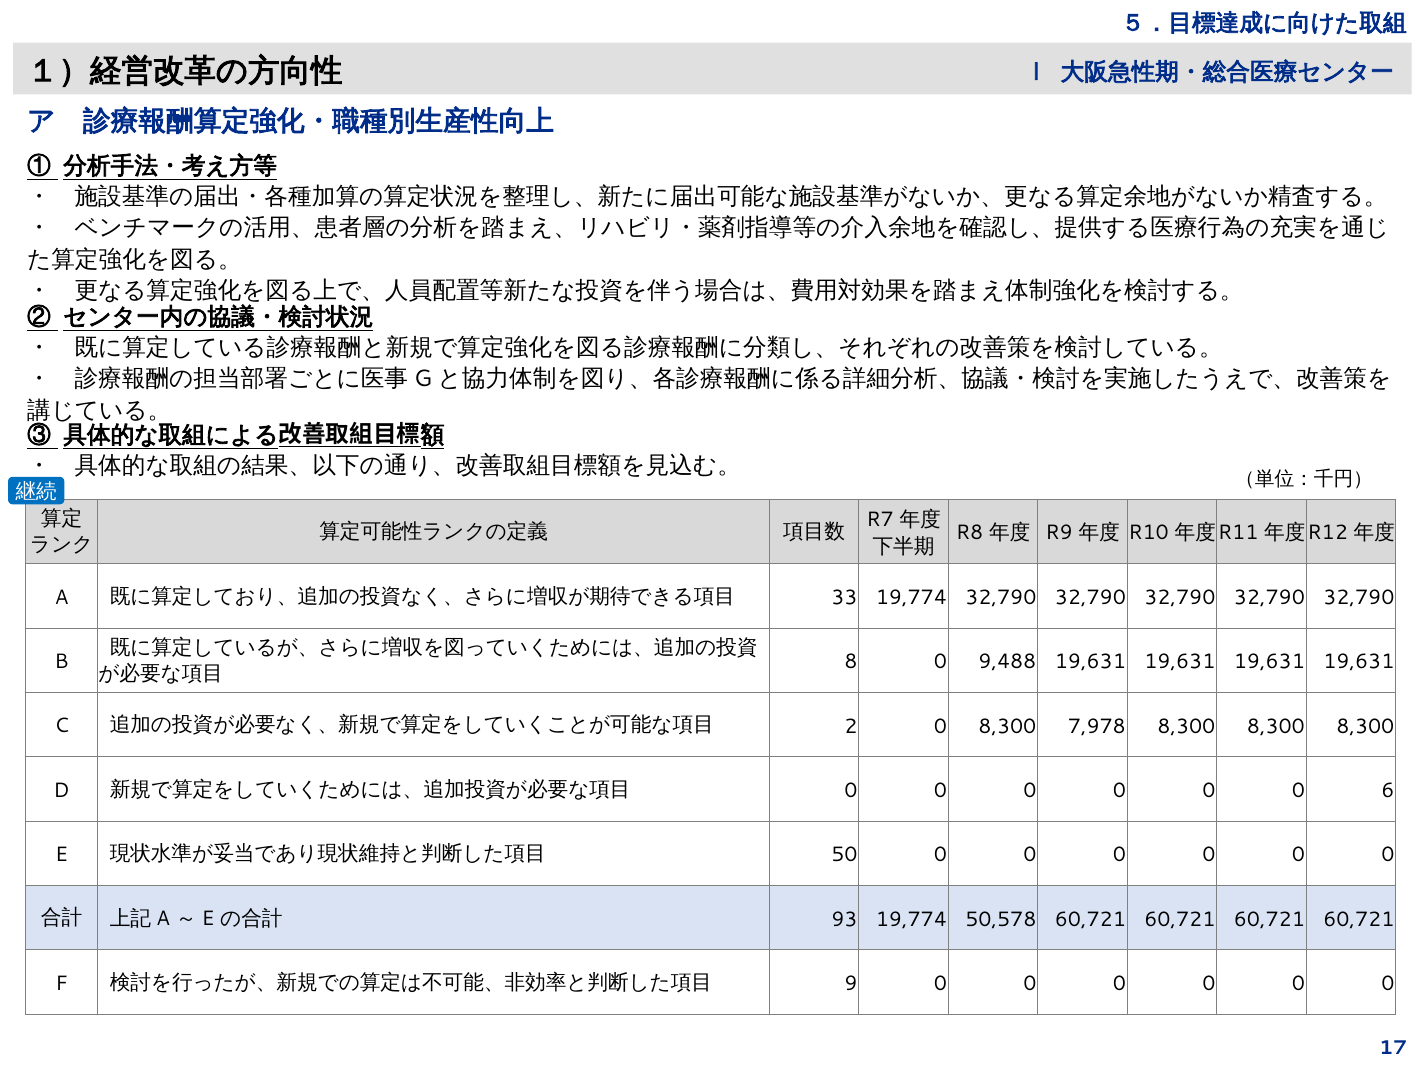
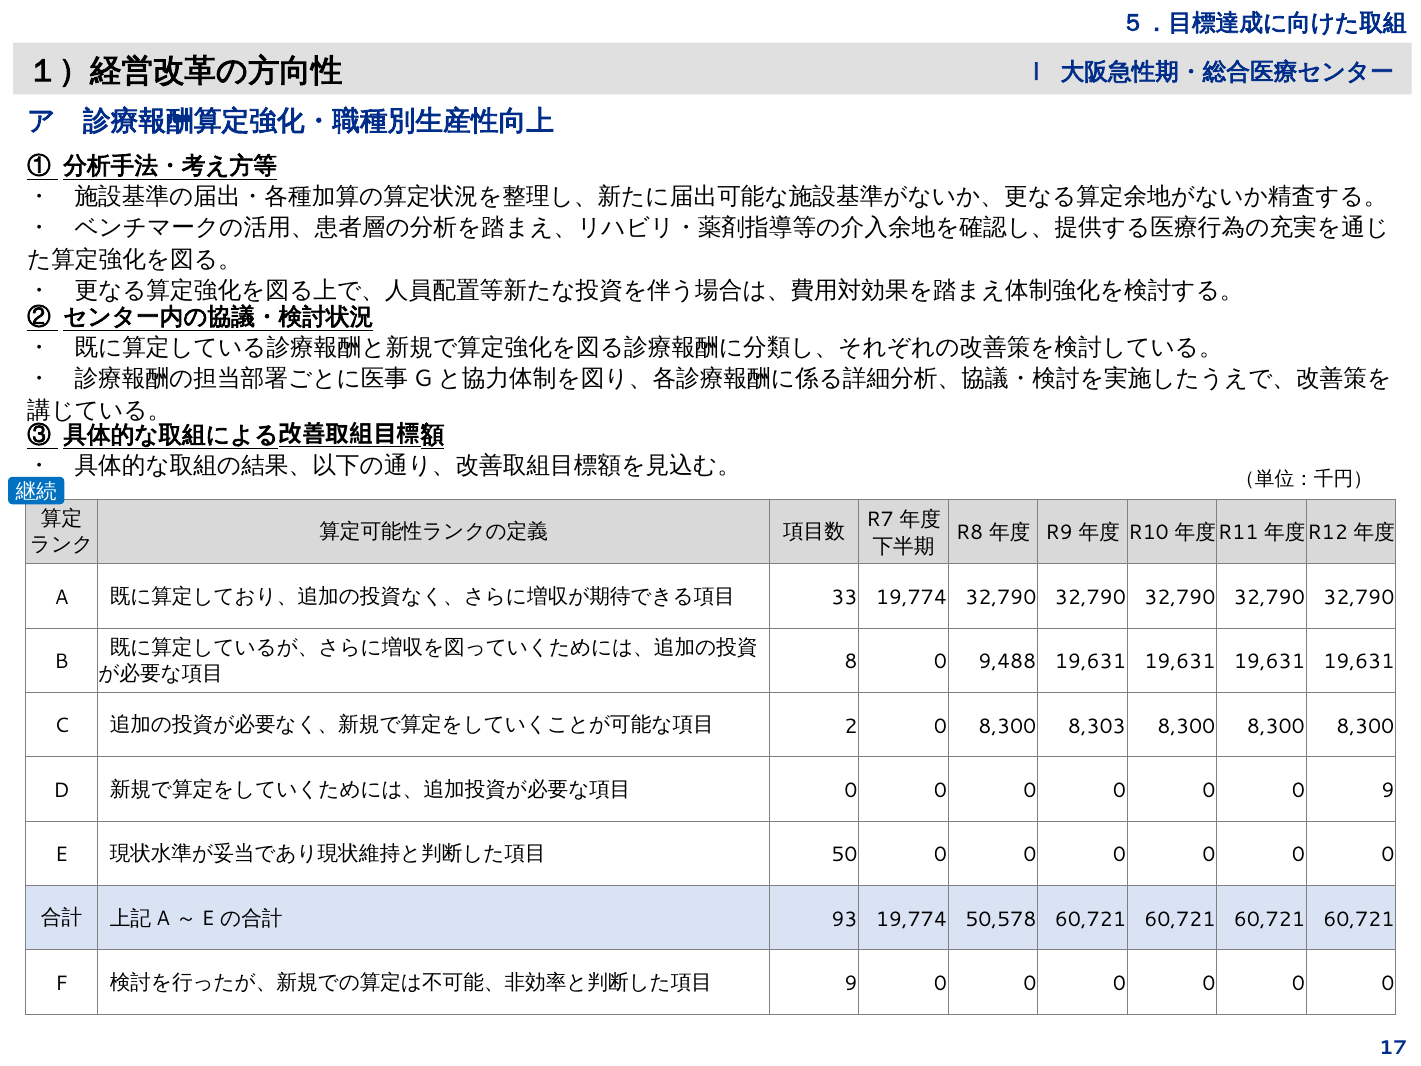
7,978: 7,978 -> 8,303
0 6: 6 -> 9
